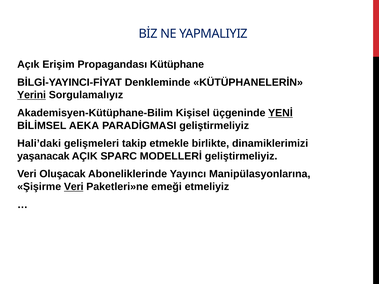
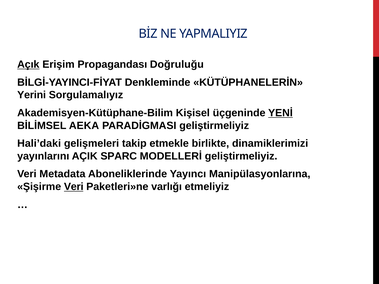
Açık underline: none -> present
Kütüphane: Kütüphane -> Doğruluğu
Yerini underline: present -> none
yaşanacak: yaşanacak -> yayınlarını
Oluşacak: Oluşacak -> Metadata
emeği: emeği -> varlığı
